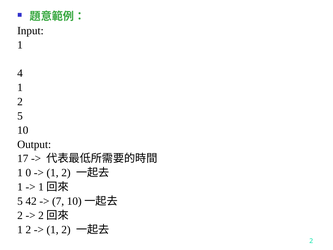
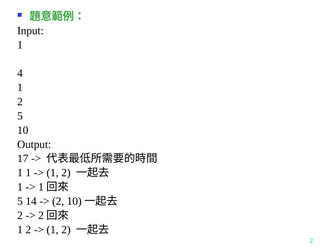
1 0: 0 -> 1
42: 42 -> 14
7 at (58, 201): 7 -> 2
